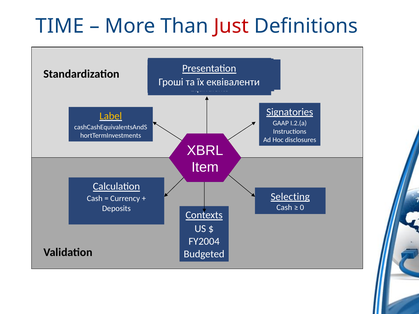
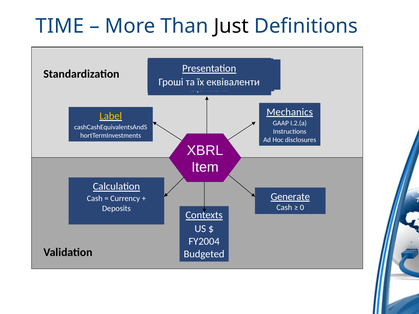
Just colour: red -> black
Signatories: Signatories -> Mechanics
Selecting: Selecting -> Generate
